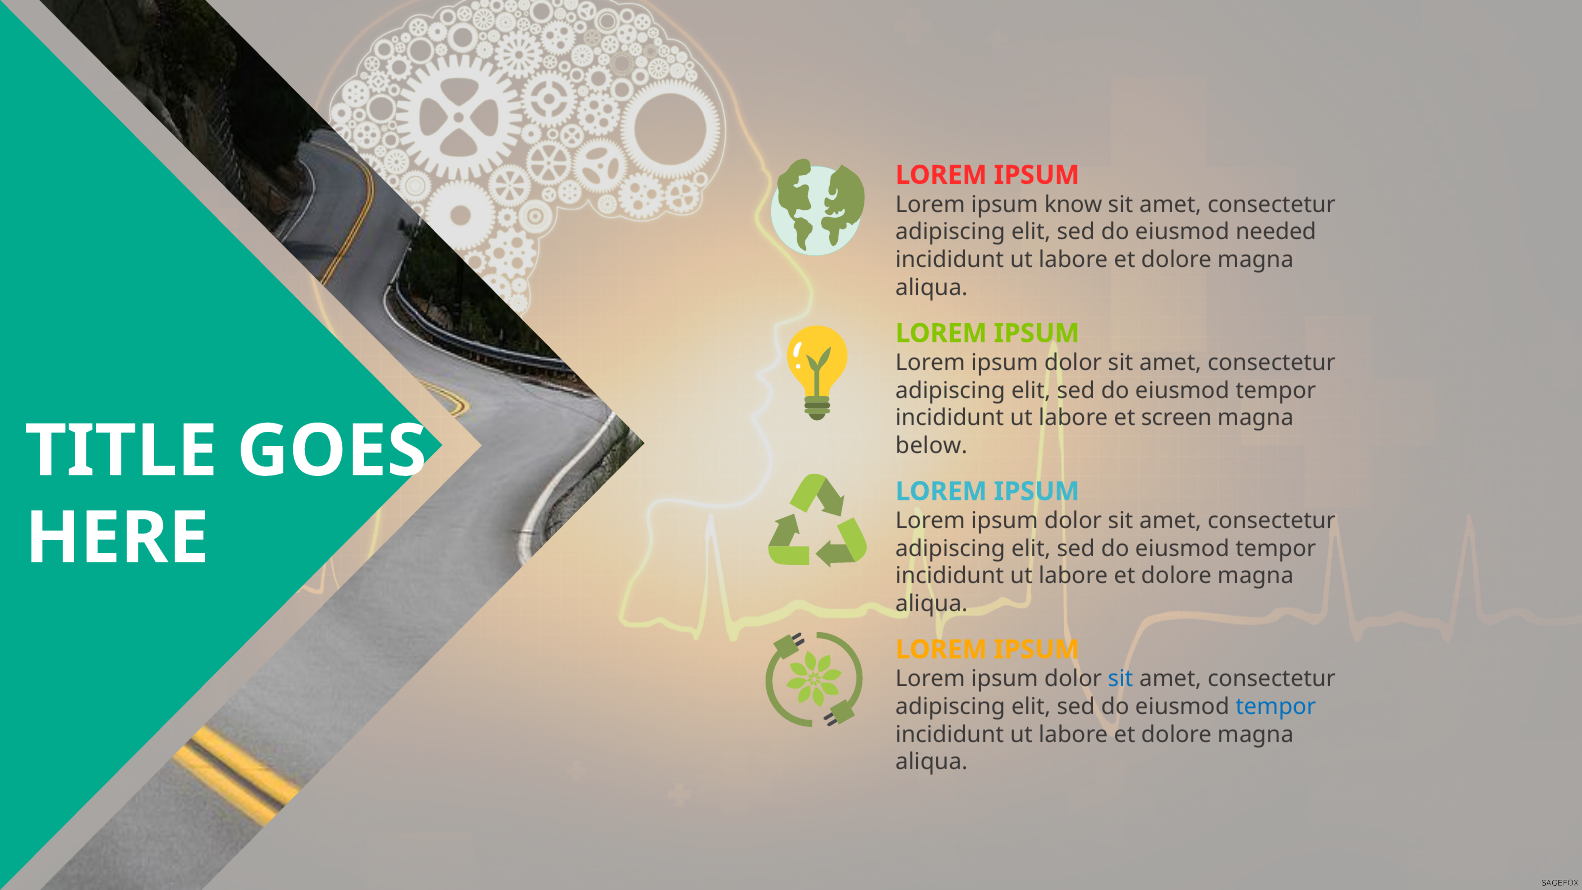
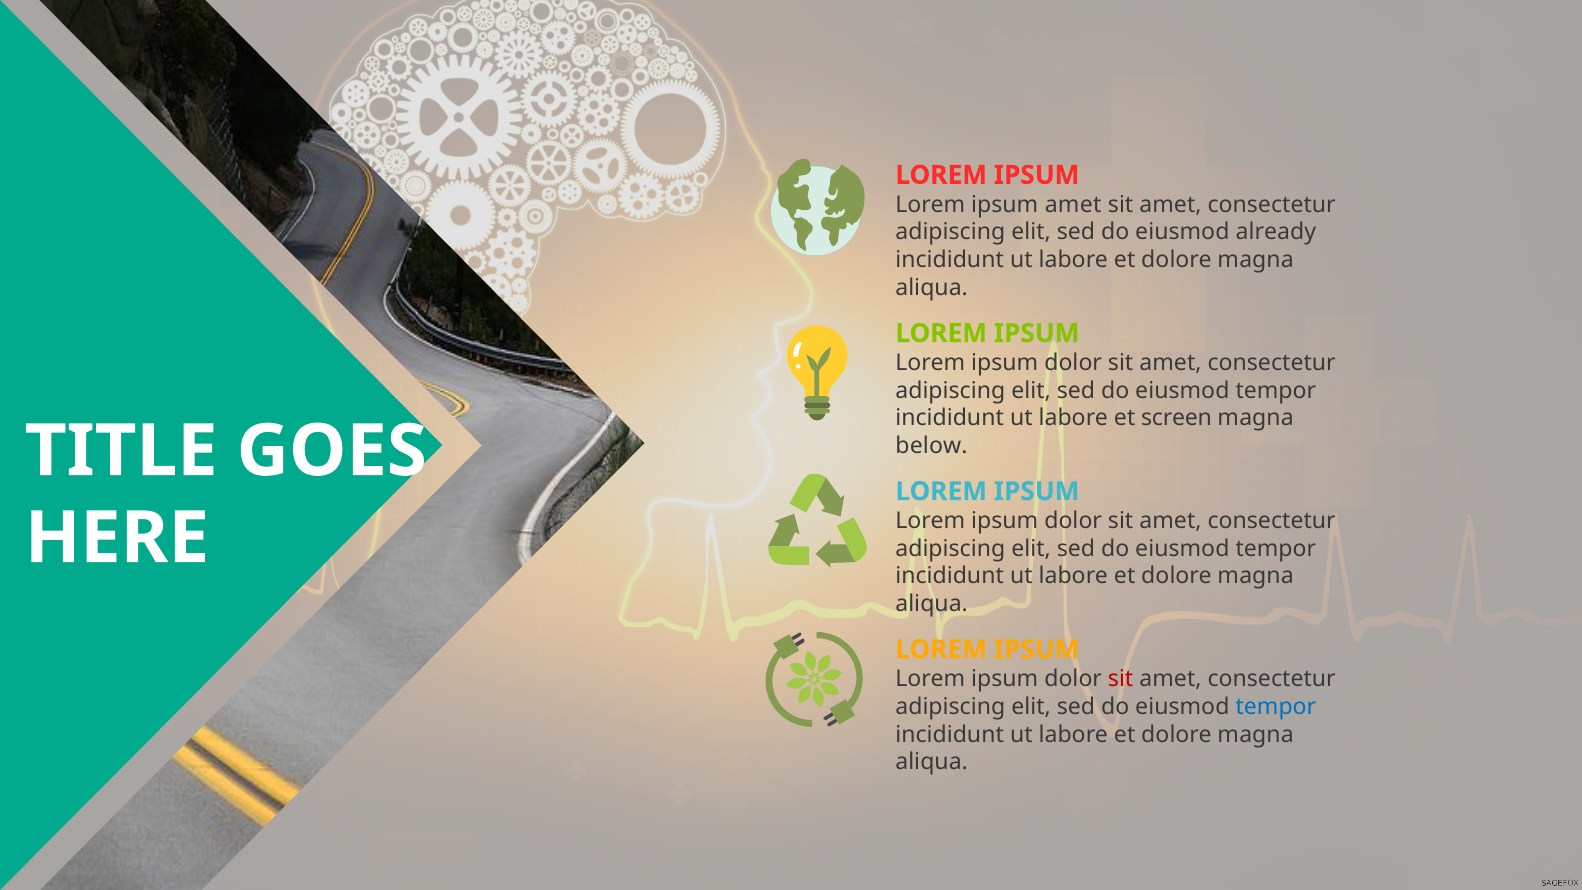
ipsum know: know -> amet
needed: needed -> already
sit at (1121, 679) colour: blue -> red
